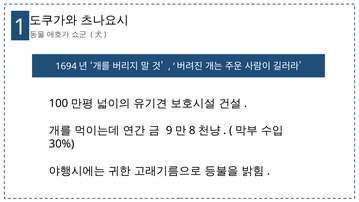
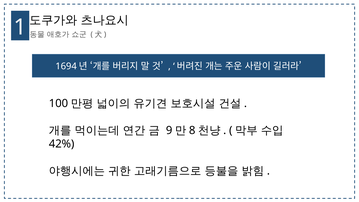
30%: 30% -> 42%
